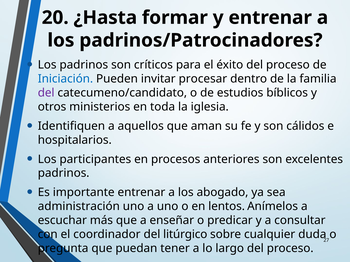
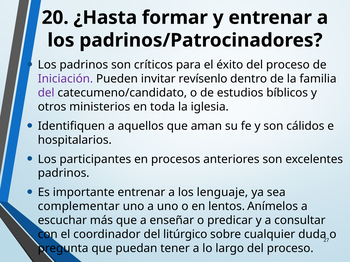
Iniciación colour: blue -> purple
procesar: procesar -> revísenlo
abogado: abogado -> lenguaje
administración: administración -> complementar
